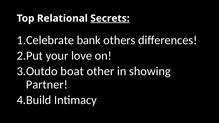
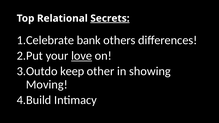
love underline: none -> present
boat: boat -> keep
Partner: Partner -> Moving
